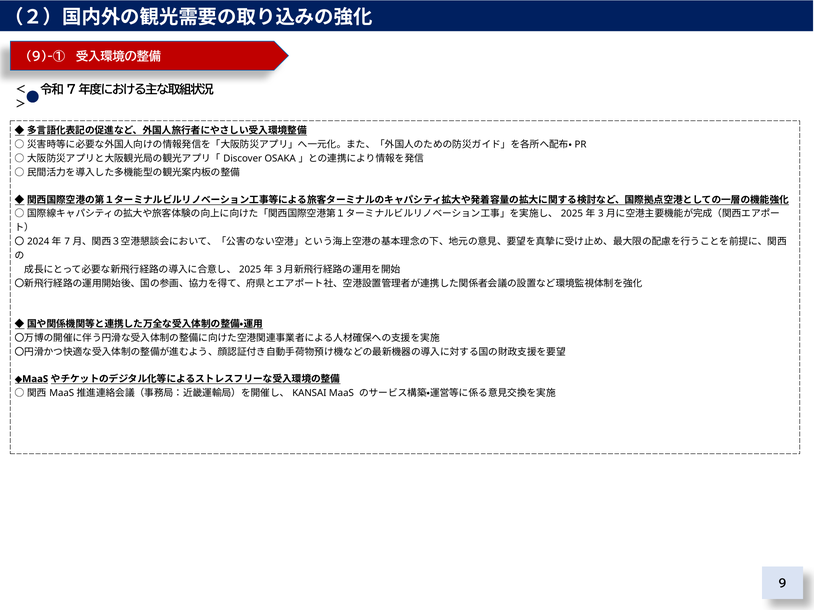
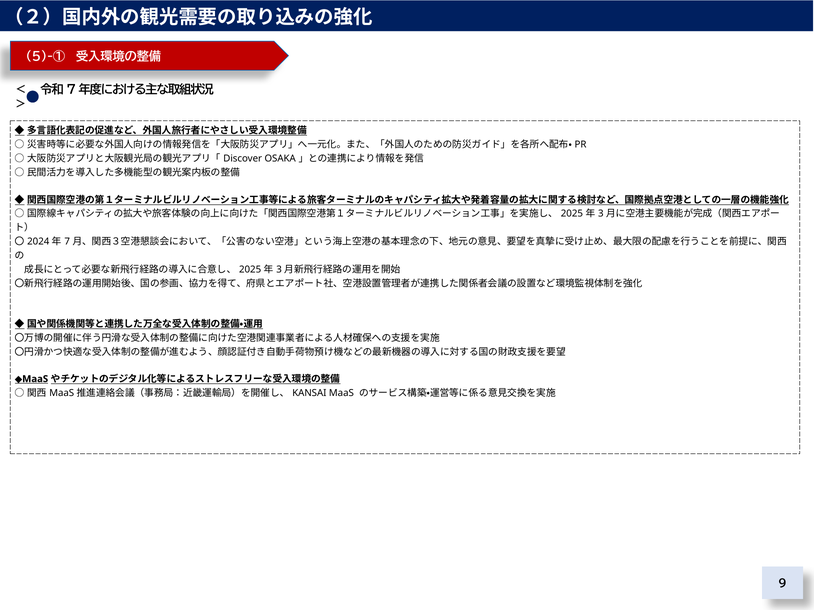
9)-①: 9)-① -> 5)-①
